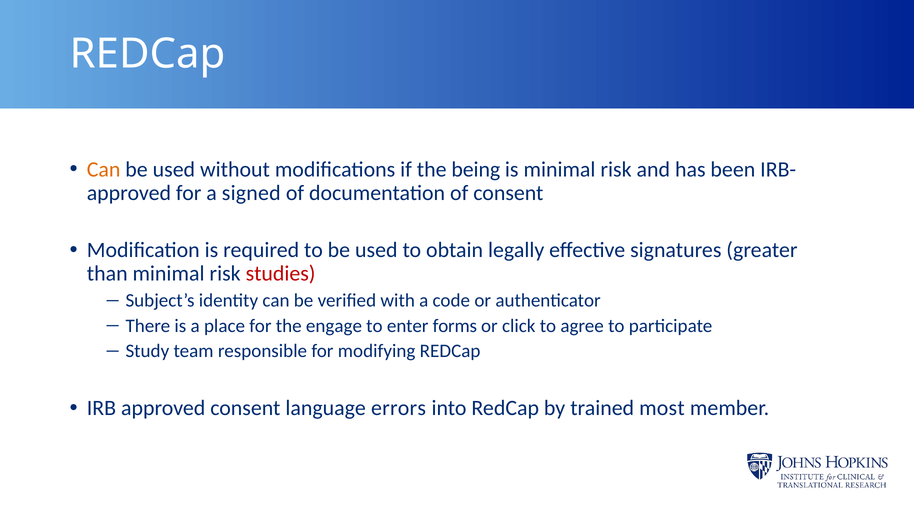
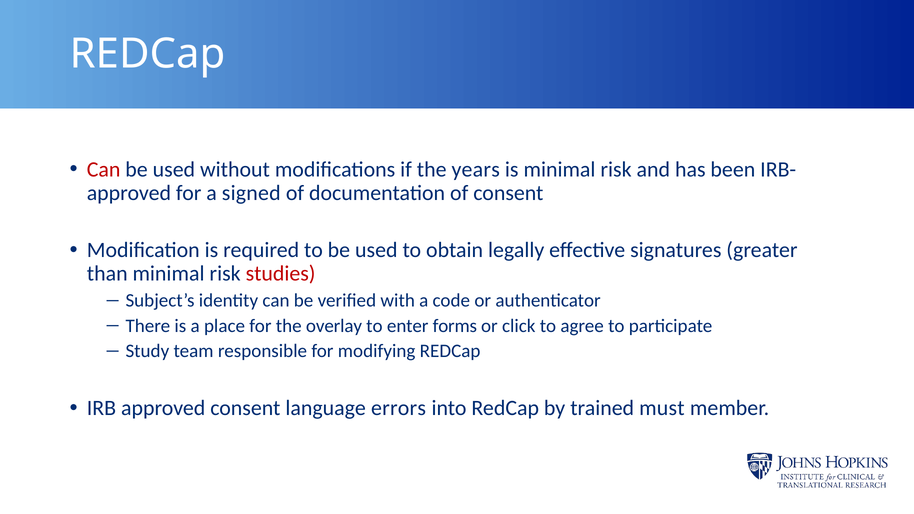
Can at (104, 169) colour: orange -> red
being: being -> years
engage: engage -> overlay
most: most -> must
